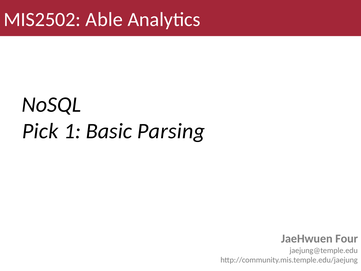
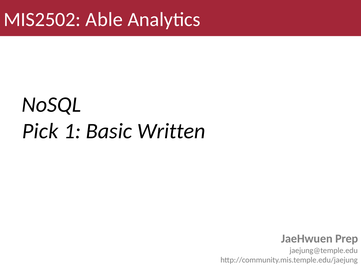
Parsing: Parsing -> Written
Four: Four -> Prep
